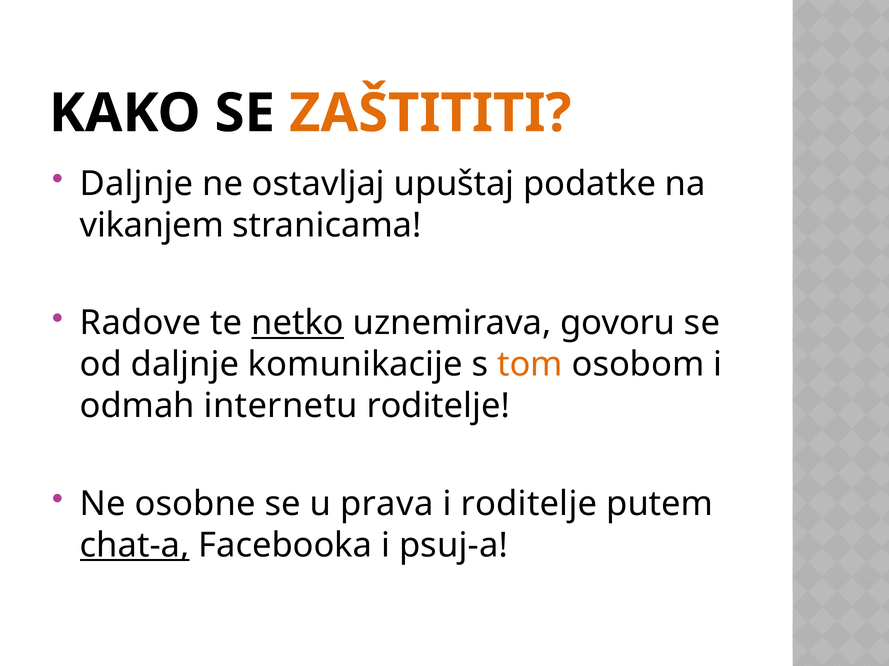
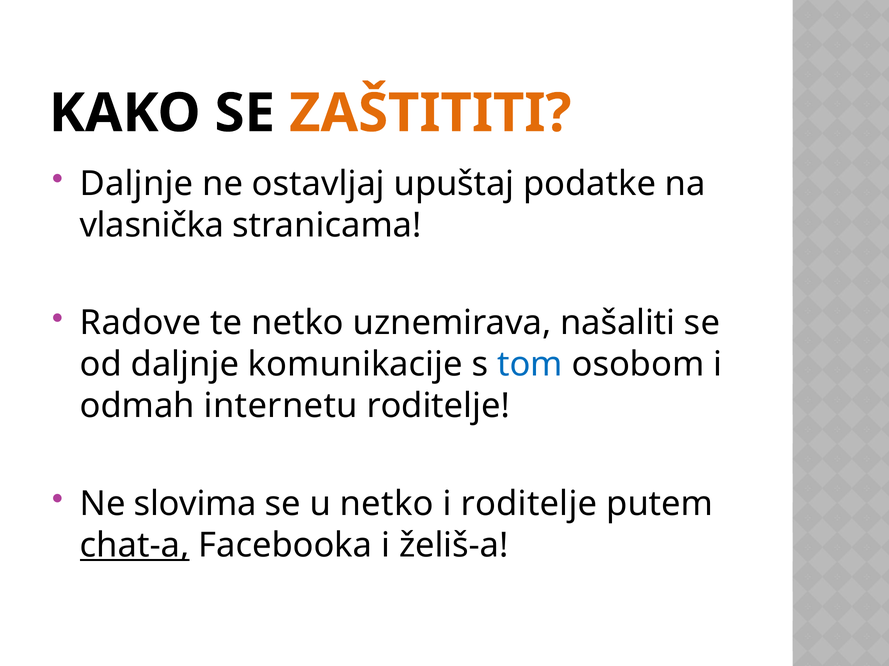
vikanjem: vikanjem -> vlasnička
netko at (298, 323) underline: present -> none
govoru: govoru -> našaliti
tom colour: orange -> blue
osobne: osobne -> slovima
u prava: prava -> netko
psuj-a: psuj-a -> želiš-a
